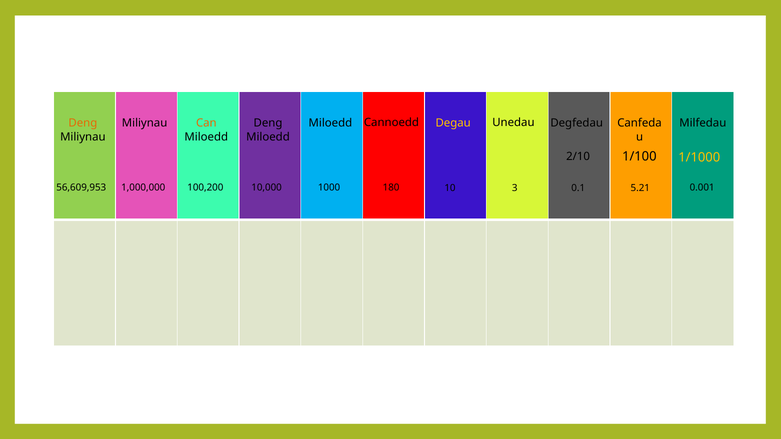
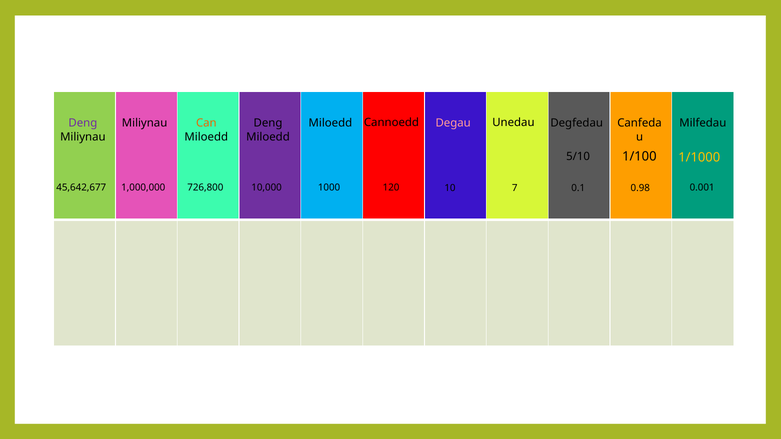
Deng at (83, 123) colour: orange -> purple
Degau colour: yellow -> pink
2/10: 2/10 -> 5/10
180: 180 -> 120
3: 3 -> 7
5.21: 5.21 -> 0.98
56,609,953: 56,609,953 -> 45,642,677
100,200: 100,200 -> 726,800
